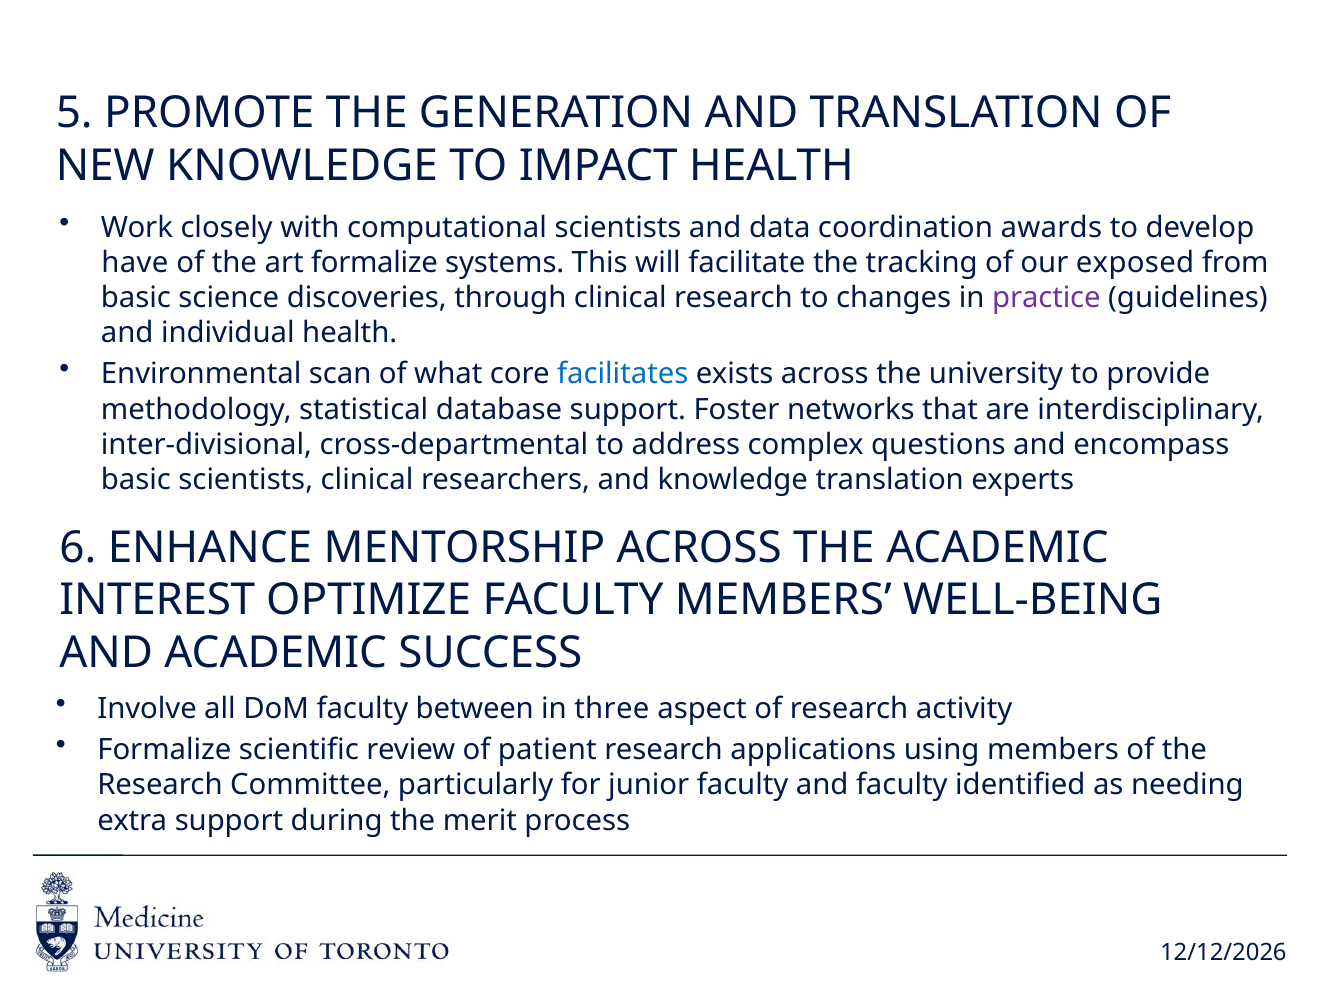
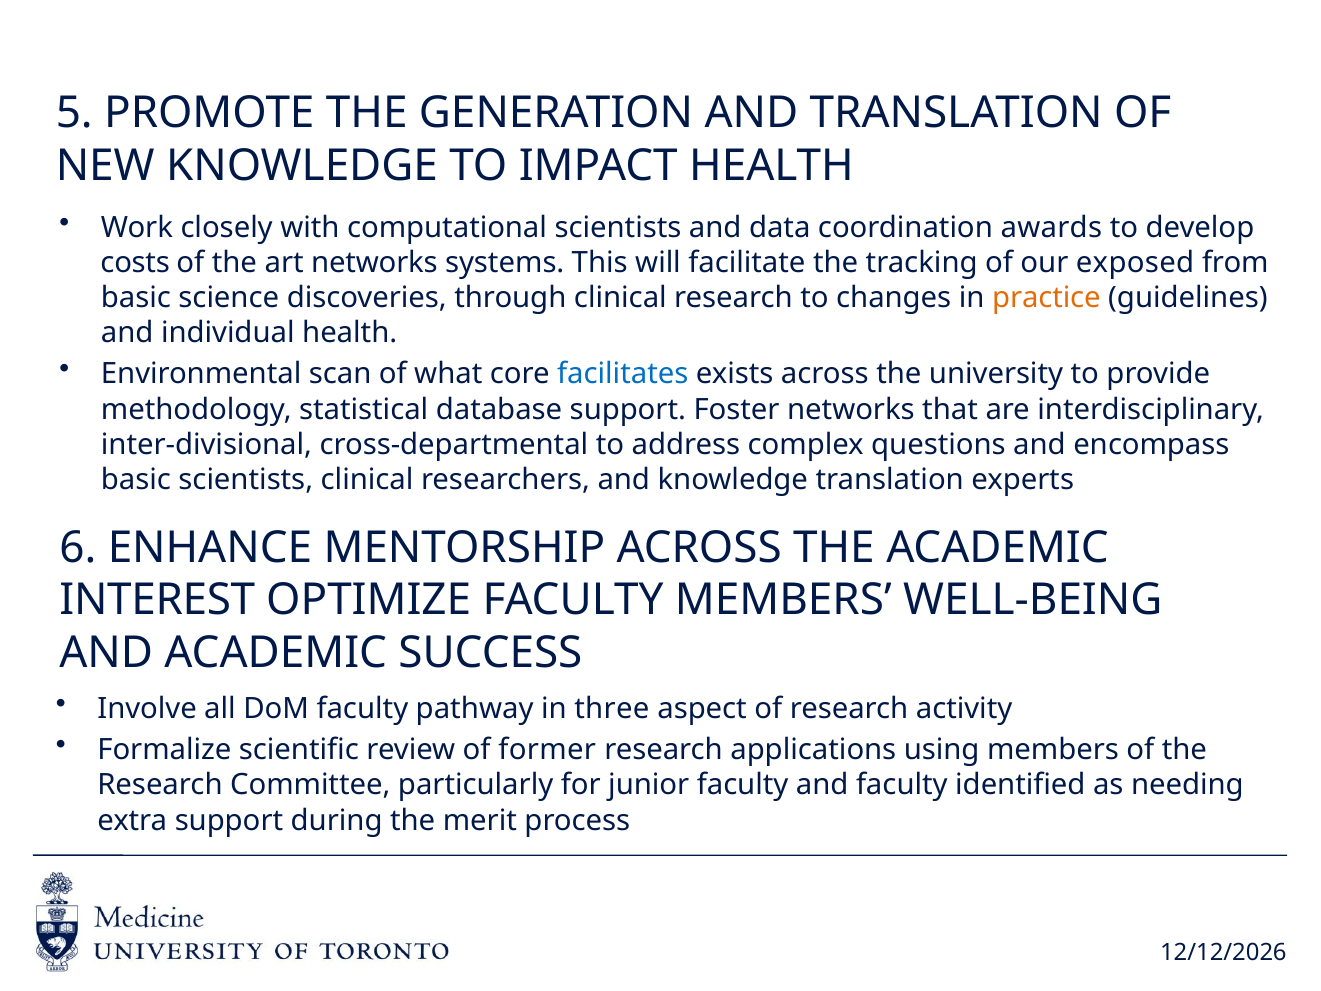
have: have -> costs
art formalize: formalize -> networks
practice colour: purple -> orange
between: between -> pathway
patient: patient -> former
